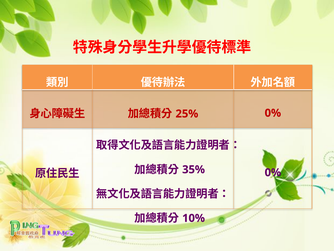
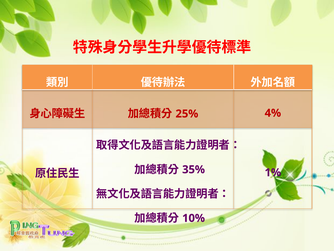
0% at (273, 113): 0% -> 4%
0% at (273, 172): 0% -> 1%
